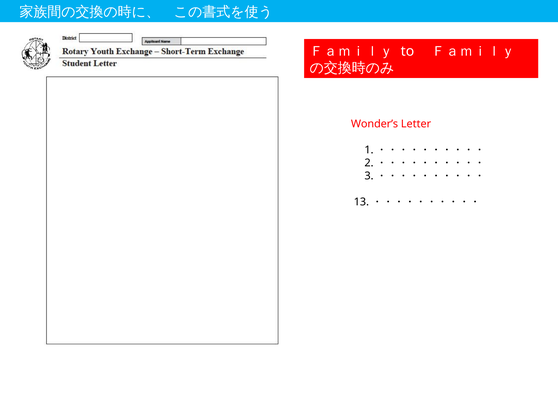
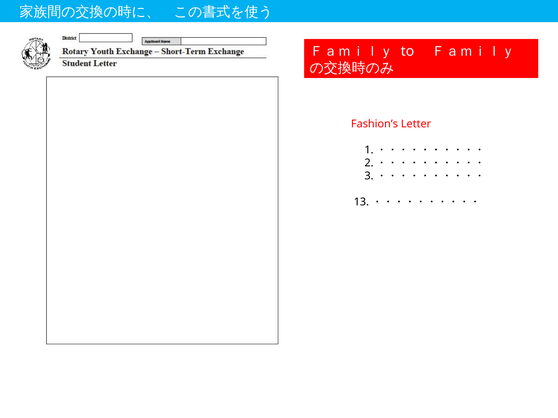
Wonder’s: Wonder’s -> Fashion’s
